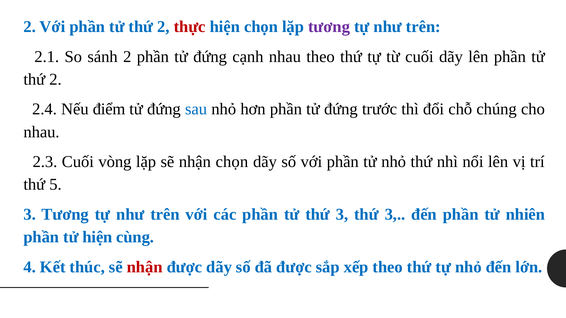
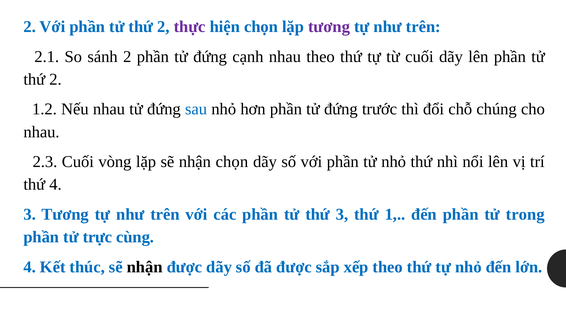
thực colour: red -> purple
2.4: 2.4 -> 1.2
Nếu điểm: điểm -> nhau
thứ 5: 5 -> 4
3 thứ 3: 3 -> 1
nhiên: nhiên -> trong
tử hiện: hiện -> trực
nhận at (145, 267) colour: red -> black
